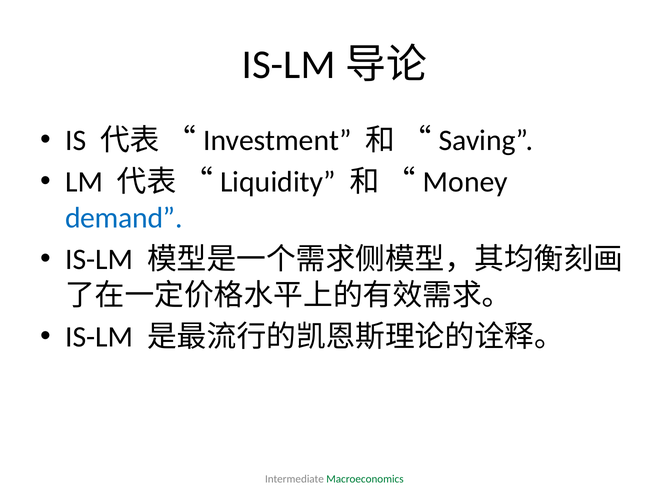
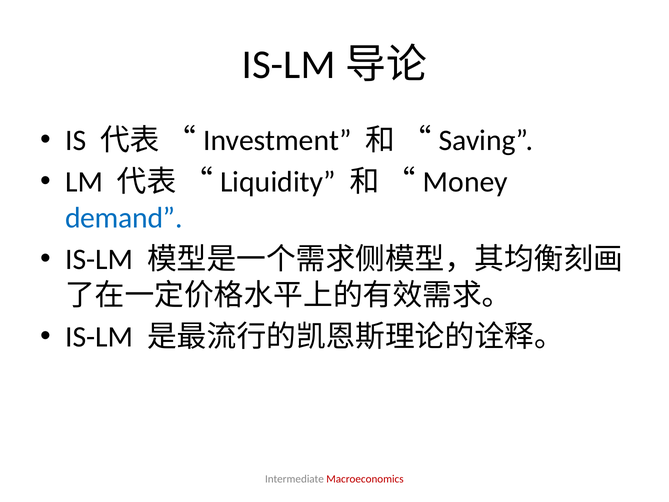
Macroeconomics colour: green -> red
